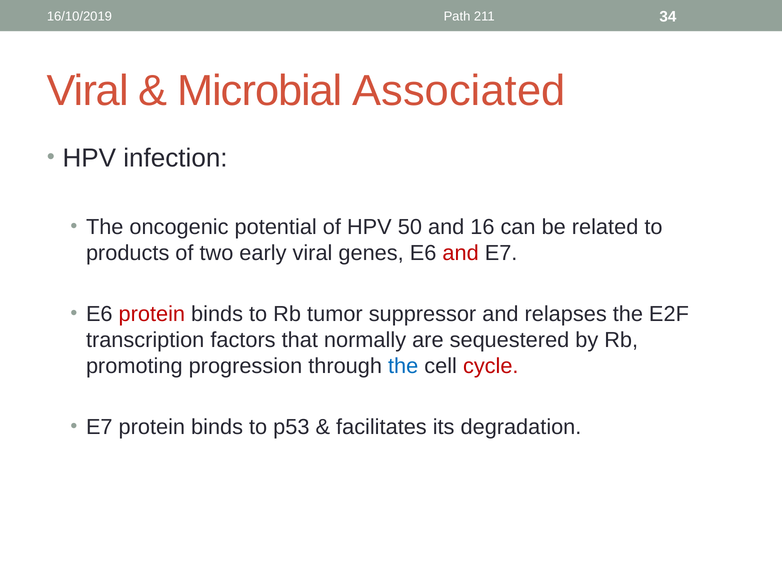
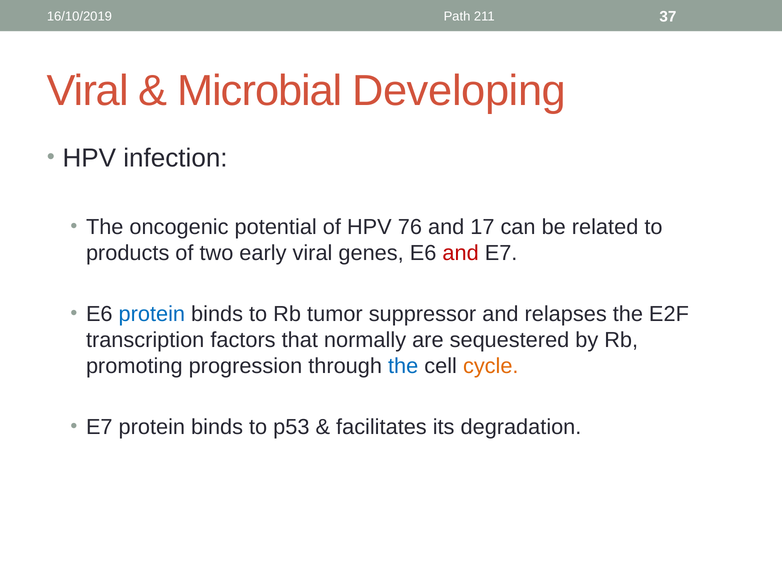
34: 34 -> 37
Associated: Associated -> Developing
50: 50 -> 76
16: 16 -> 17
protein at (152, 314) colour: red -> blue
cycle colour: red -> orange
